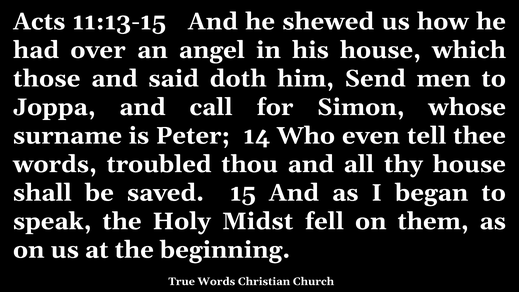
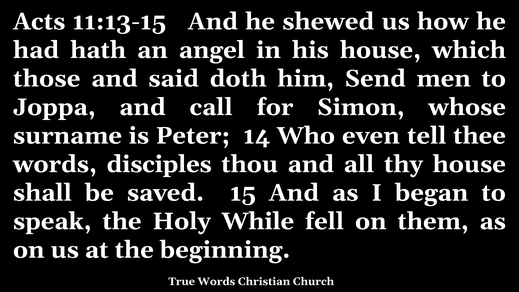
over: over -> hath
troubled: troubled -> disciples
Midst: Midst -> While
